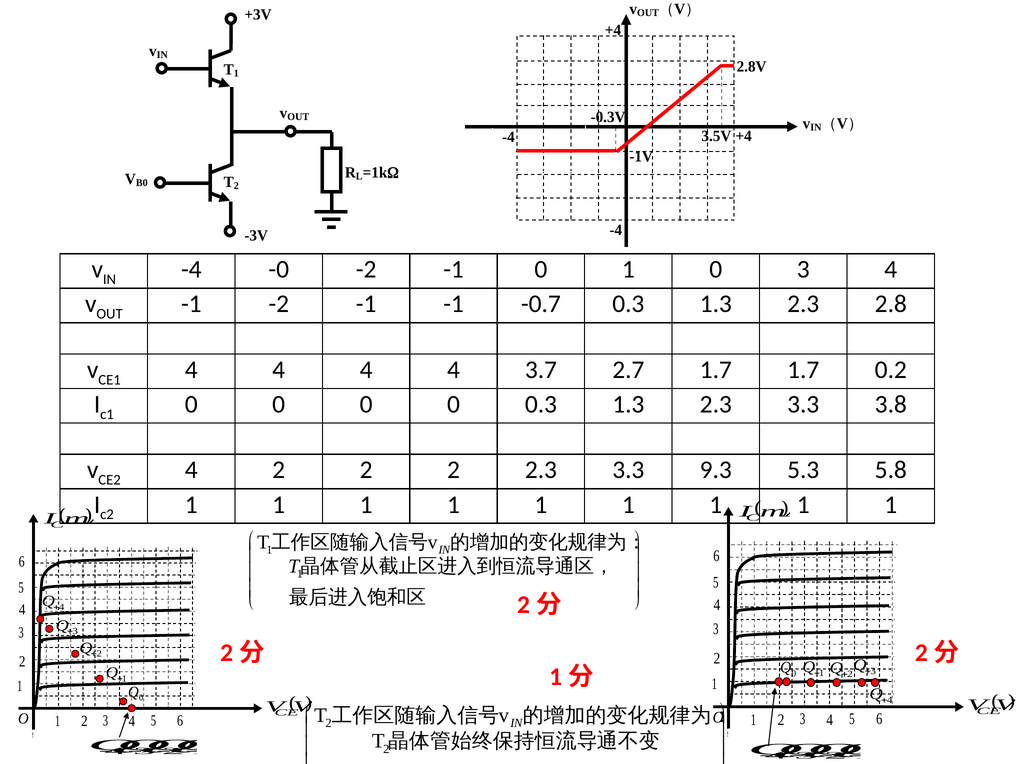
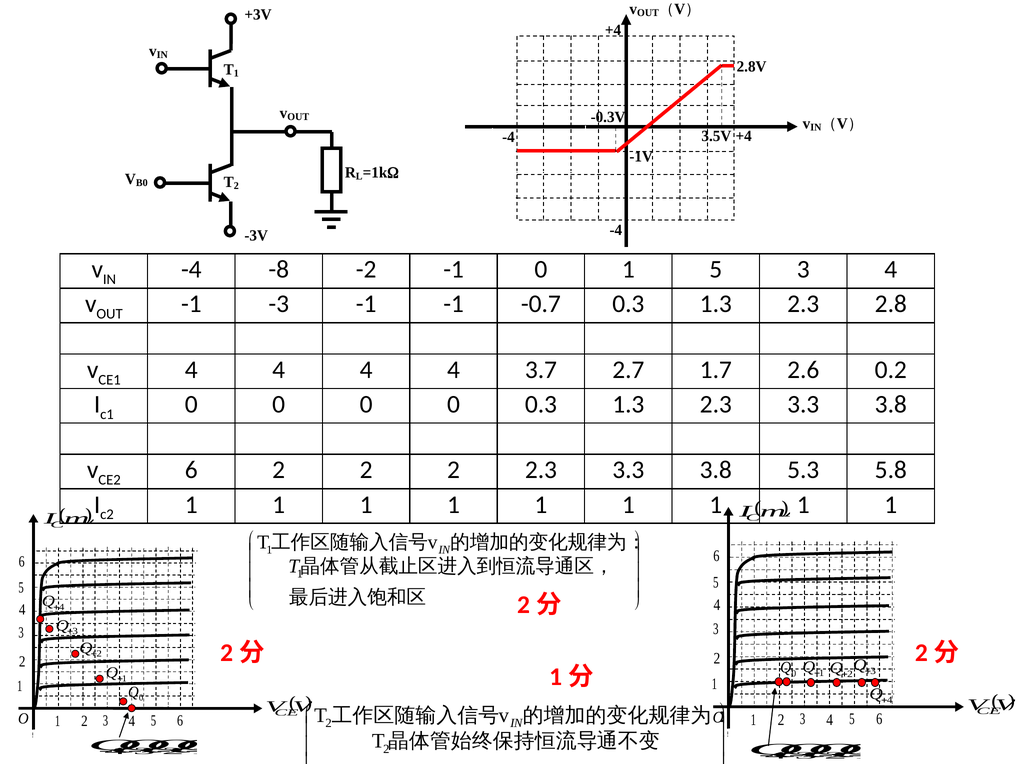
-0: -0 -> -8
1 0: 0 -> 5
-1 -2: -2 -> -3
1.7 1.7: 1.7 -> 2.6
4 at (191, 470): 4 -> 6
2 2.3 3.3 9.3: 9.3 -> 3.8
